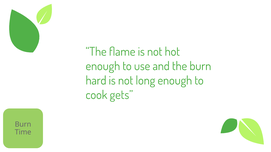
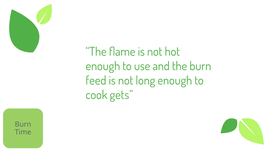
hard: hard -> feed
